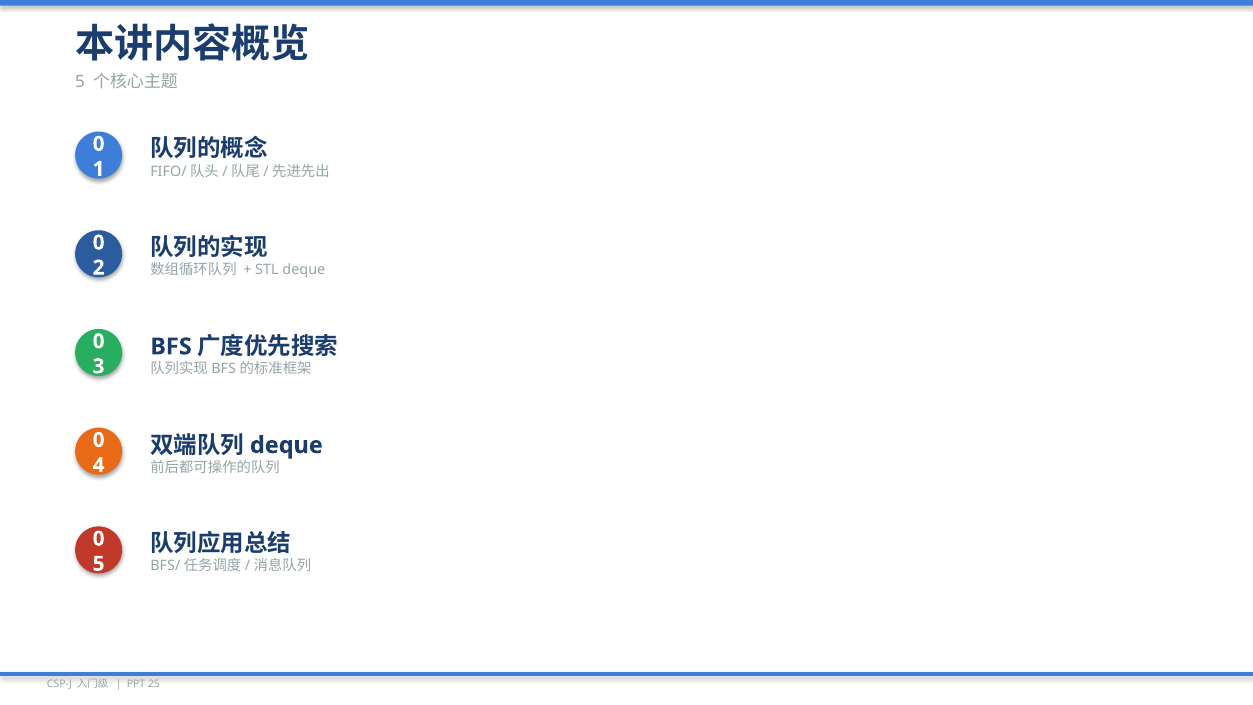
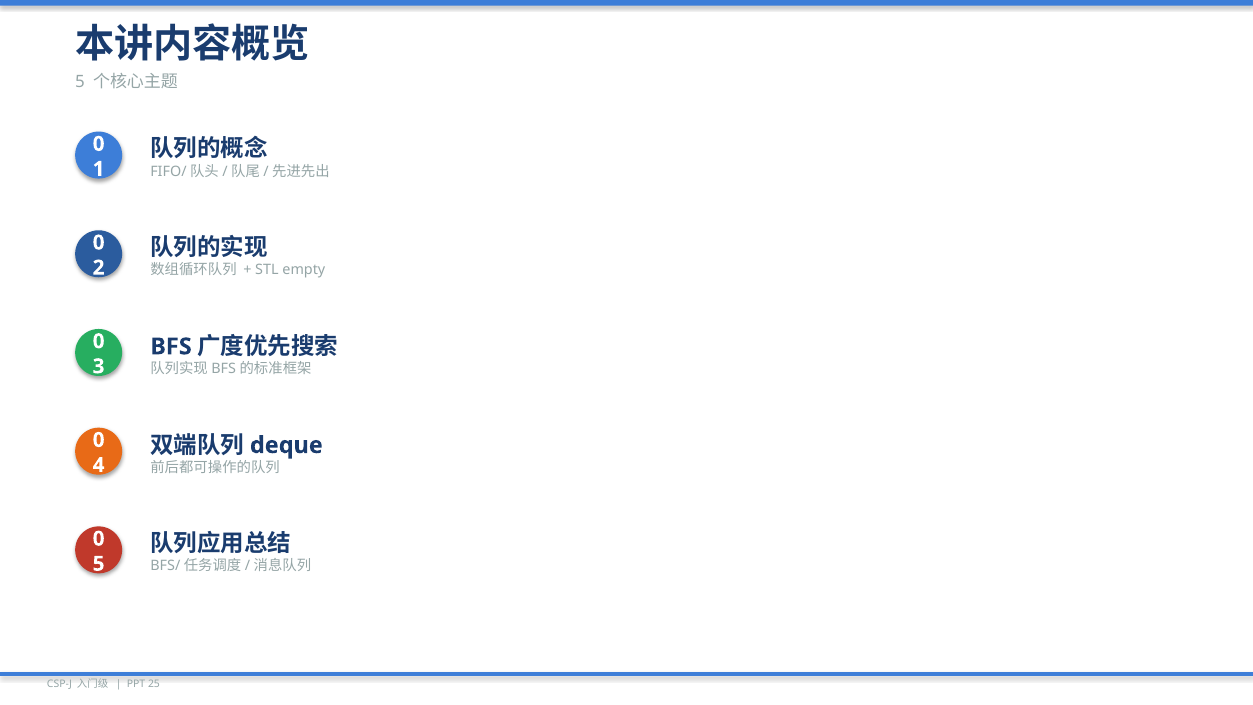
STL deque: deque -> empty
